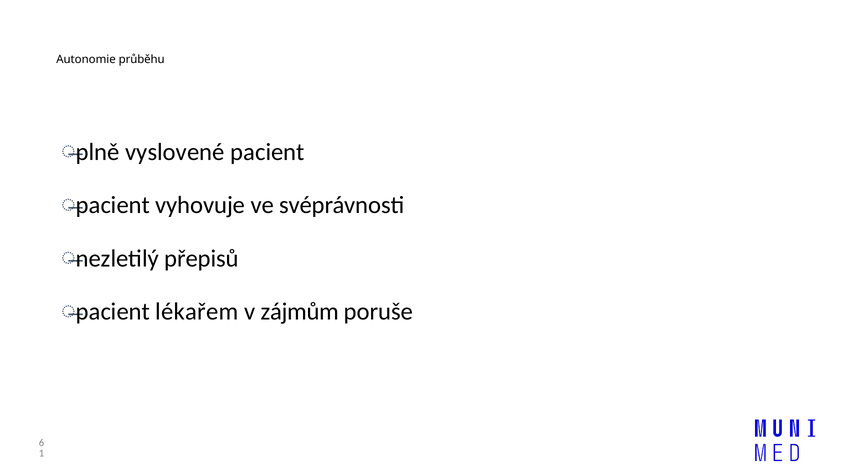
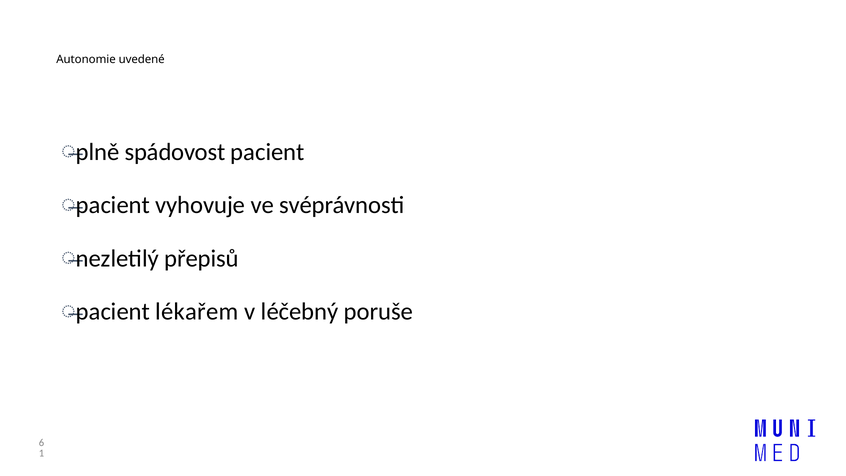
průběhu: průběhu -> uvedené
vyslovené: vyslovené -> spádovost
zájmům: zájmům -> léčebný
